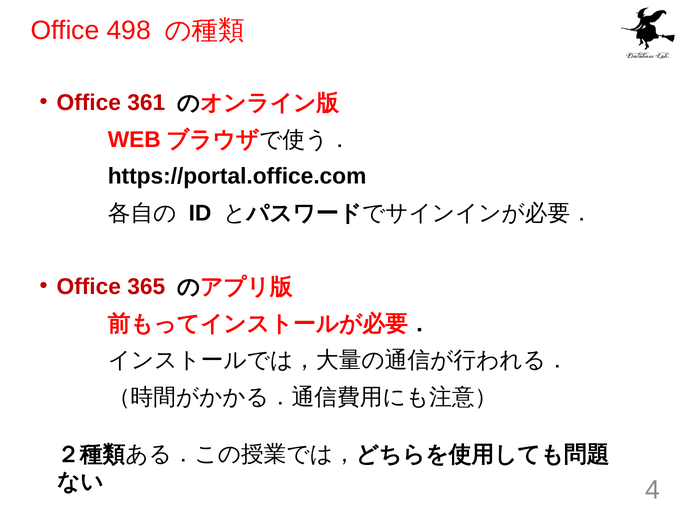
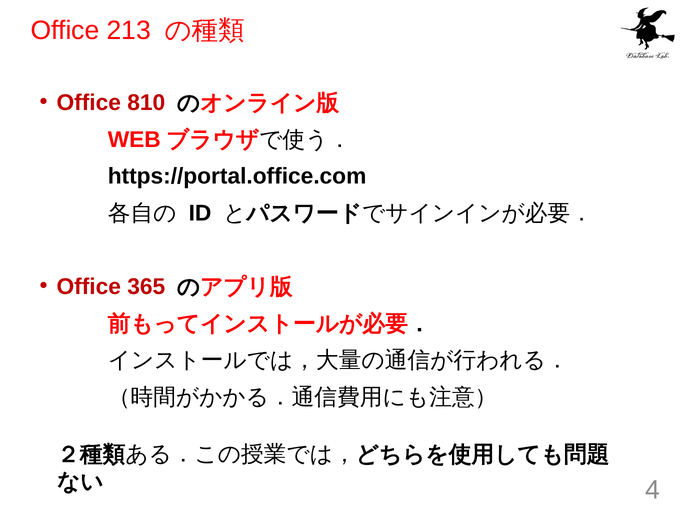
498: 498 -> 213
361: 361 -> 810
